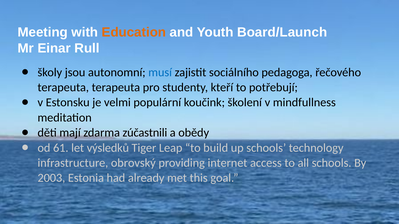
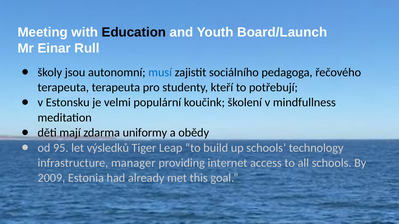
Education colour: orange -> black
zúčastnili: zúčastnili -> uniformy
61: 61 -> 95
obrovský: obrovský -> manager
2003: 2003 -> 2009
